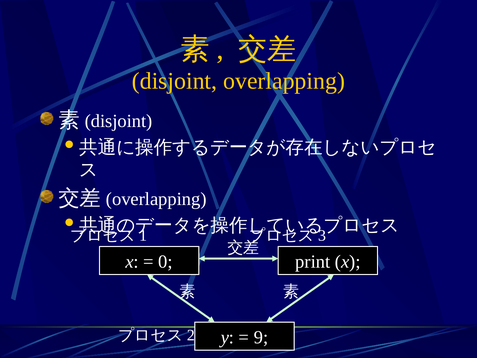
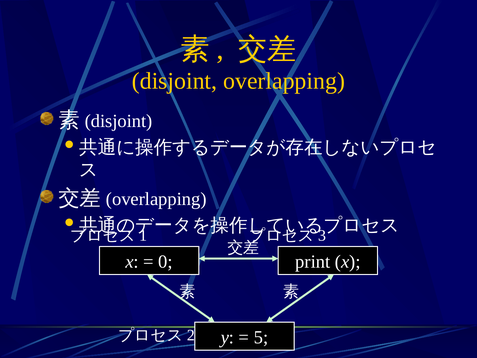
9: 9 -> 5
